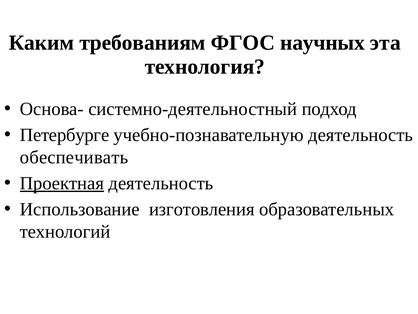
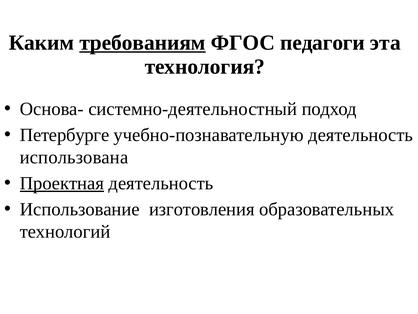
требованиям underline: none -> present
научных: научных -> педагоги
обеспечивать: обеспечивать -> использована
